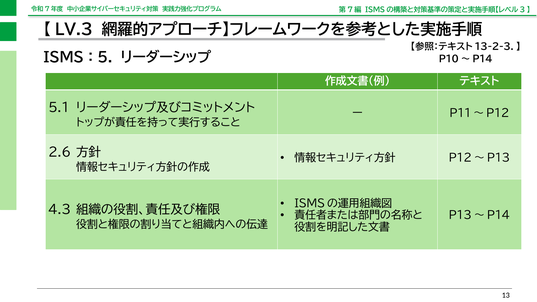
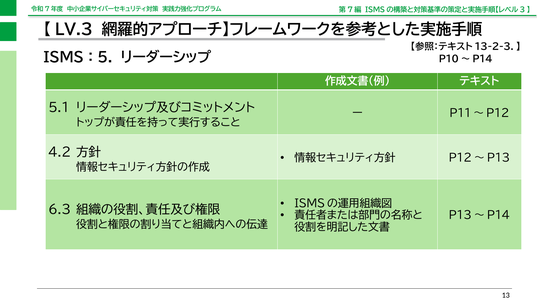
2.6: 2.6 -> 4.2
4.3: 4.3 -> 6.3
